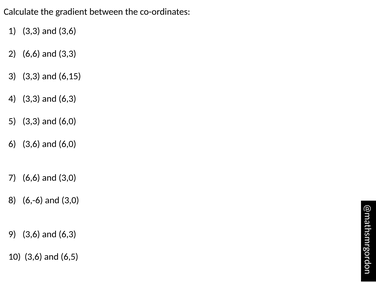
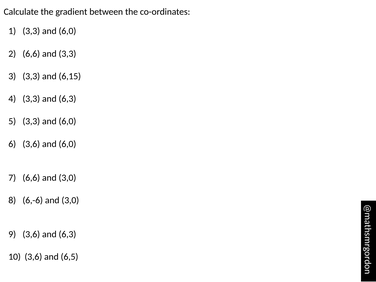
3,6 at (67, 31): 3,6 -> 6,0
